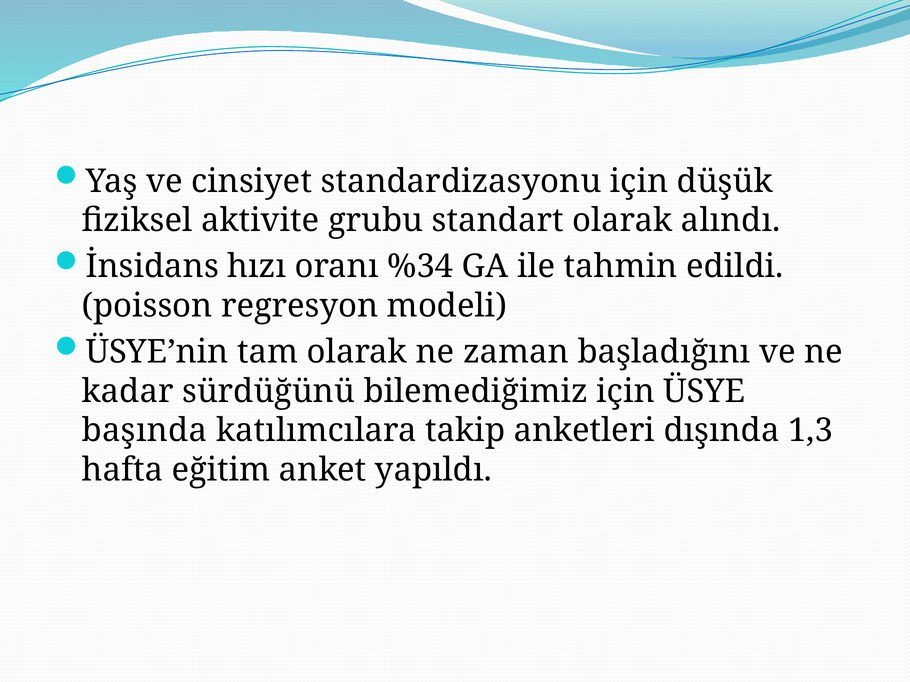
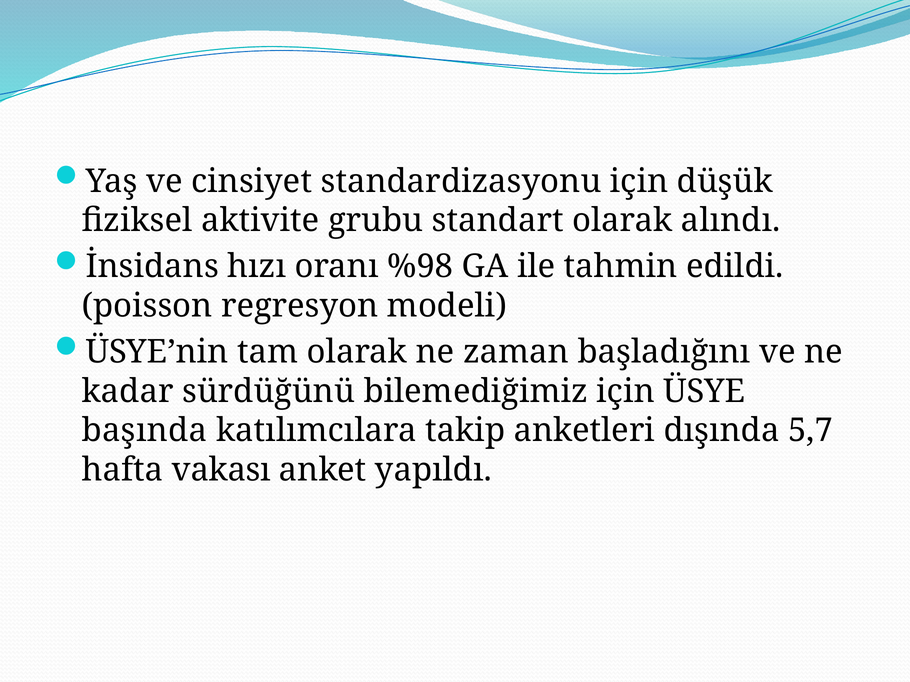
%34: %34 -> %98
1,3: 1,3 -> 5,7
eğitim: eğitim -> vakası
